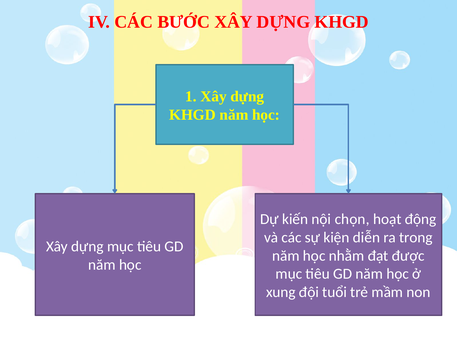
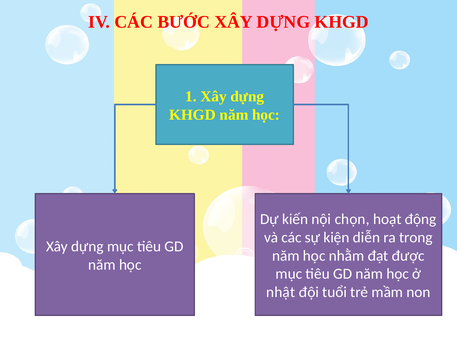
xung: xung -> nhật
